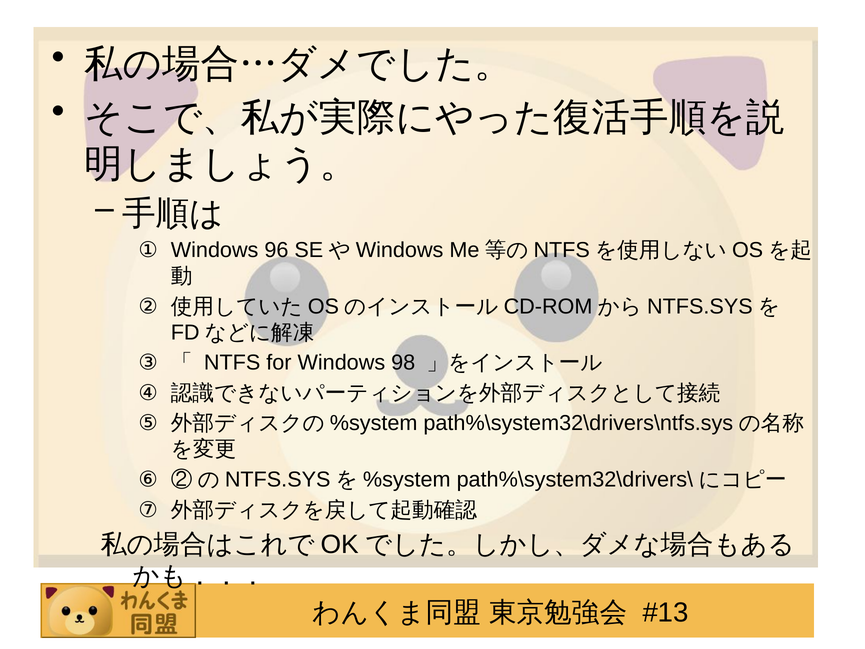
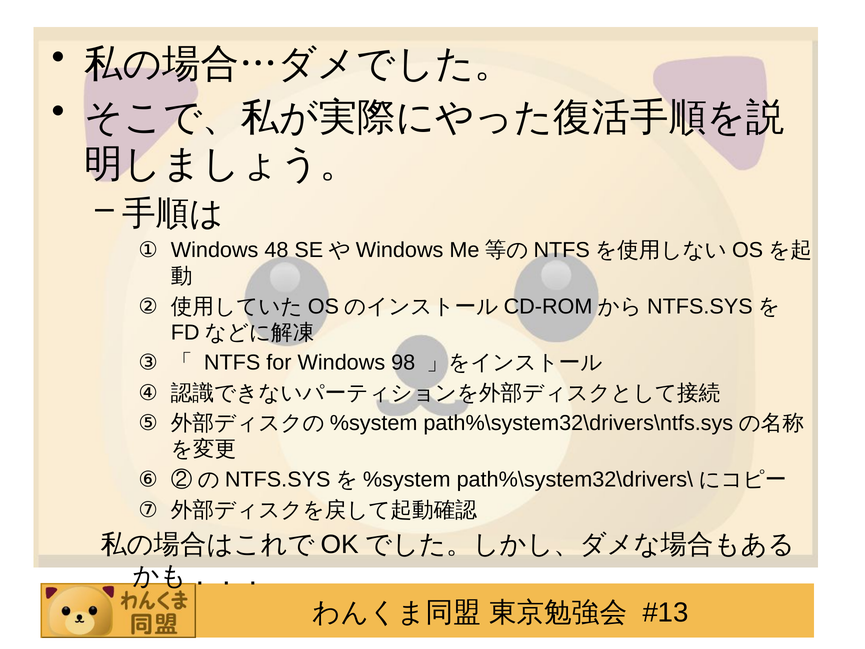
96: 96 -> 48
